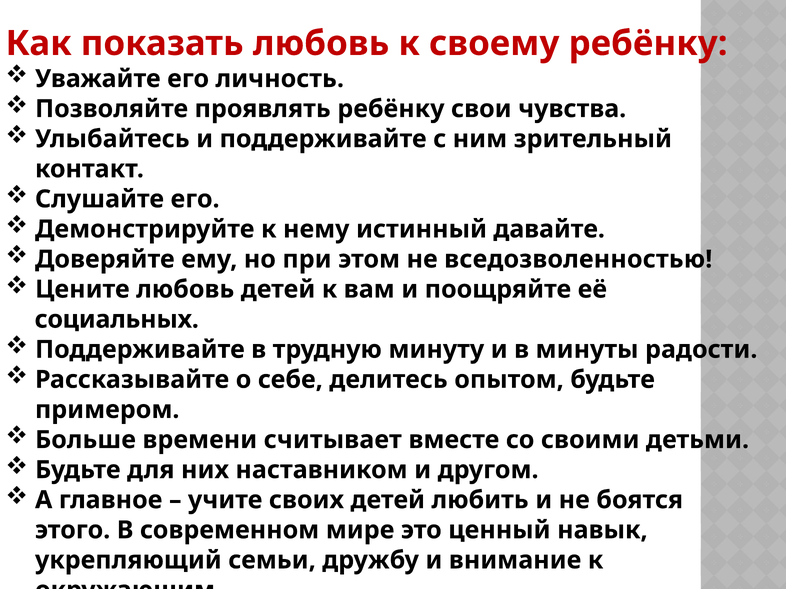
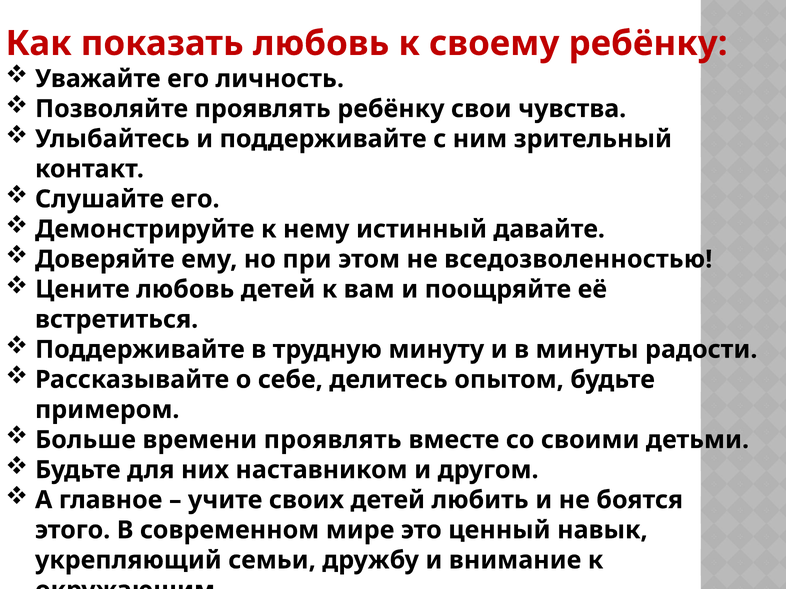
социальных: социальных -> встретиться
времени считывает: считывает -> проявлять
